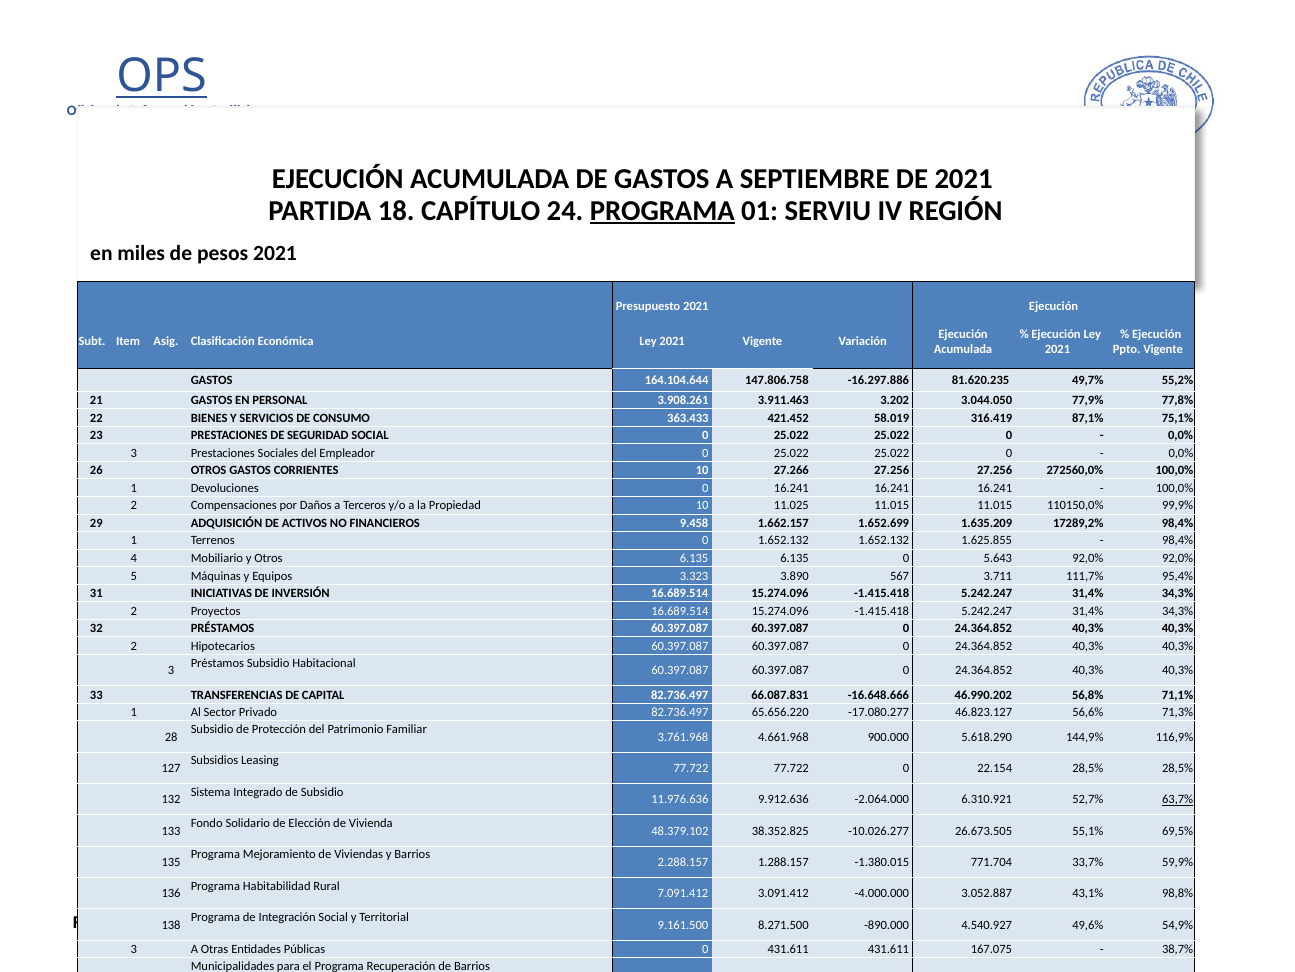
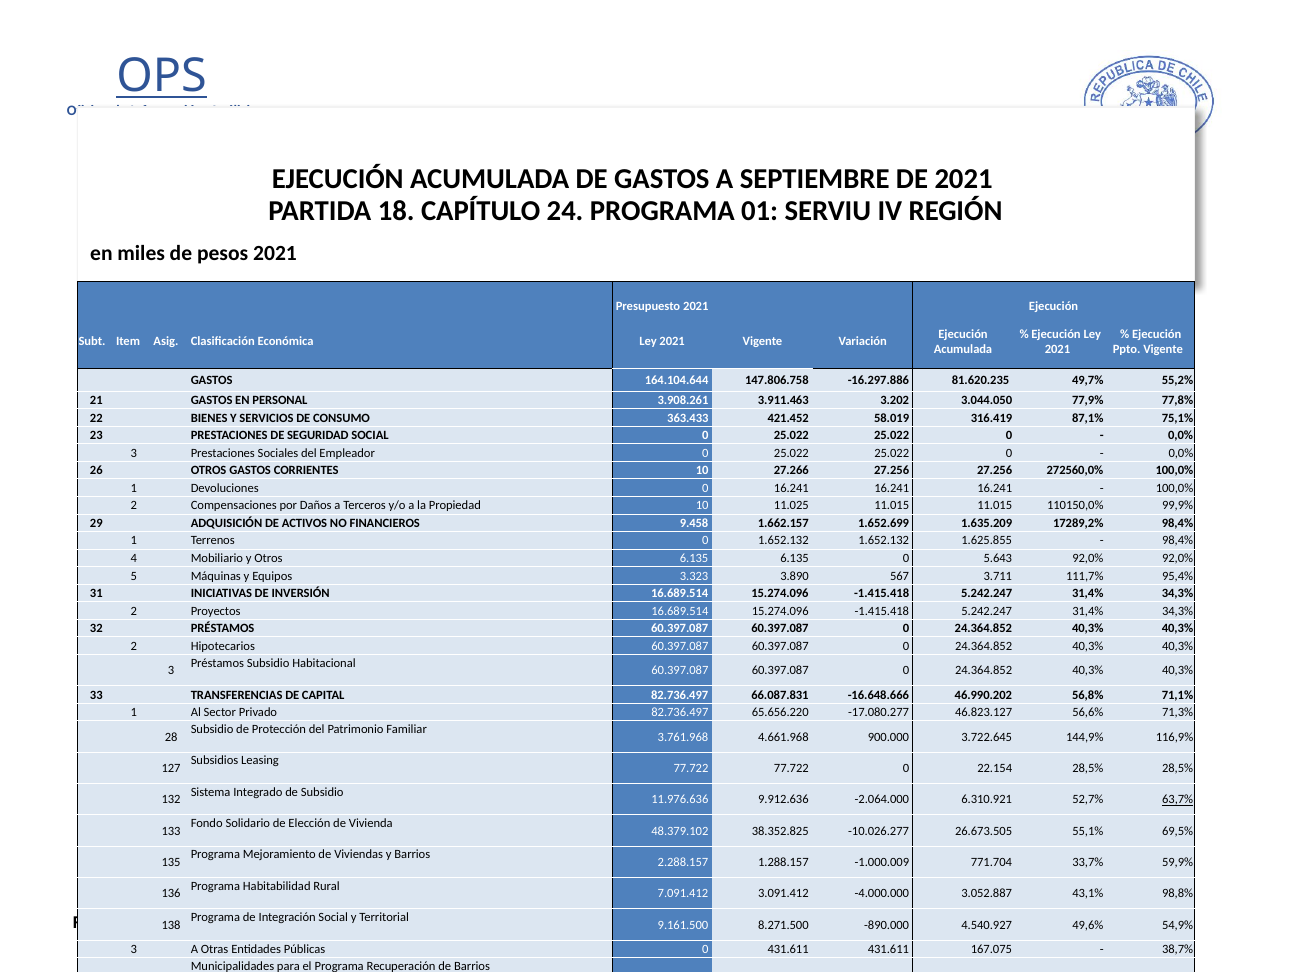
PROGRAMA at (662, 210) underline: present -> none
5.618.290: 5.618.290 -> 3.722.645
-1.380.015: -1.380.015 -> -1.000.009
